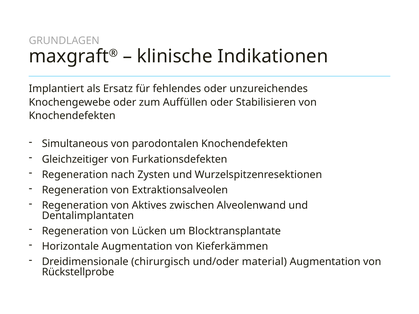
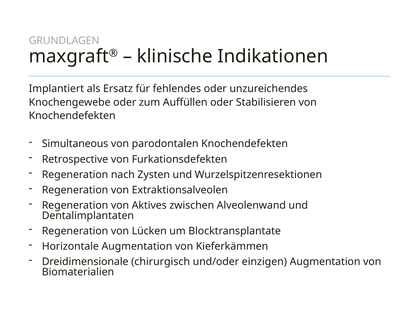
Gleichzeitiger: Gleichzeitiger -> Retrospective
material: material -> einzigen
Rückstellprobe: Rückstellprobe -> Biomaterialien
